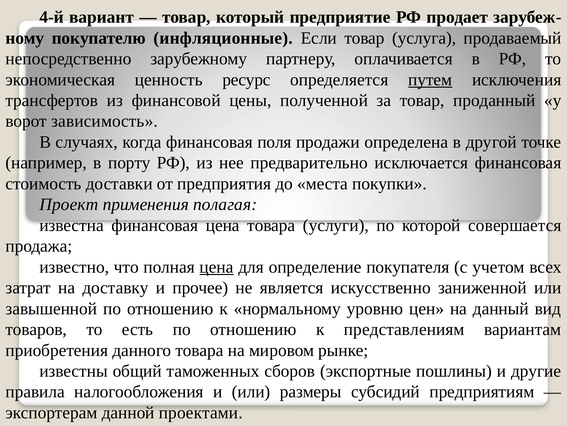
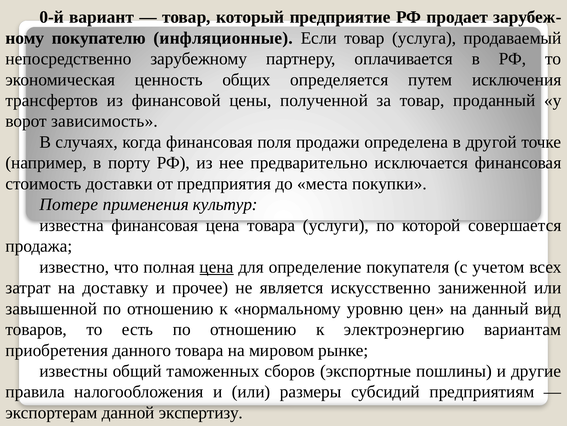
4-й: 4-й -> 0-й
ресурс: ресурс -> общих
путем underline: present -> none
Проект: Проект -> Потере
полагая: полагая -> культур
представлениям: представлениям -> электроэнергию
проектами: проектами -> экспертизу
